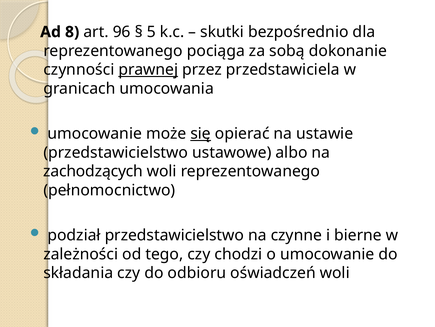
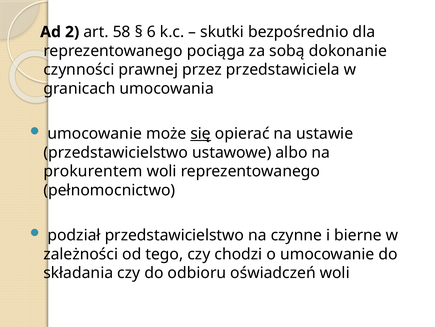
8: 8 -> 2
96: 96 -> 58
5: 5 -> 6
prawnej underline: present -> none
zachodzących: zachodzących -> prokurentem
